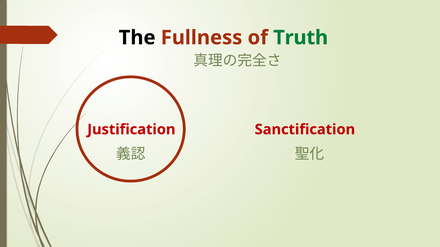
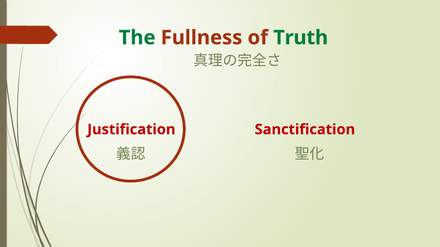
The colour: black -> green
